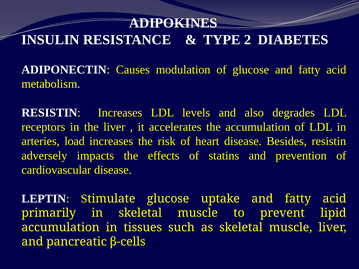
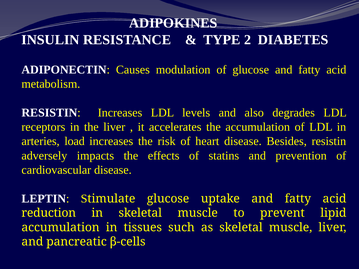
primarily: primarily -> reduction
